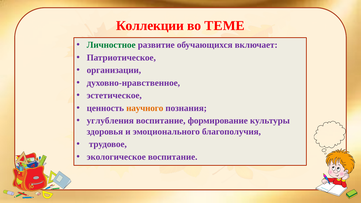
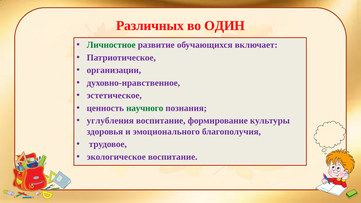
Коллекции: Коллекции -> Различных
ТЕМЕ: ТЕМЕ -> ОДИН
научного colour: orange -> green
